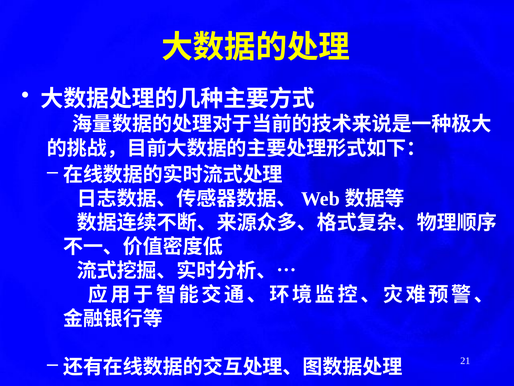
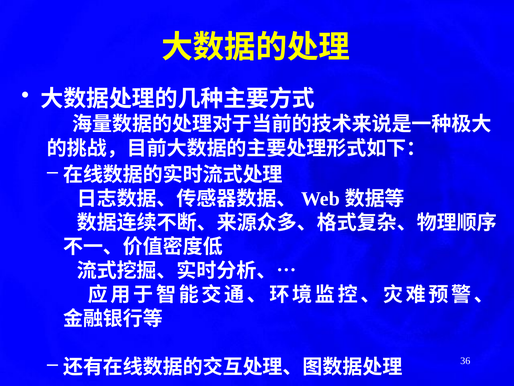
21: 21 -> 36
